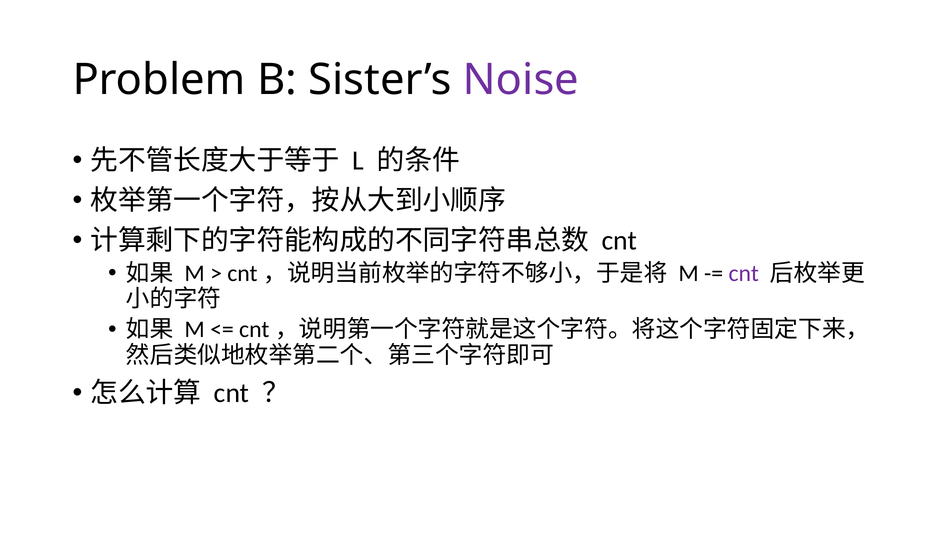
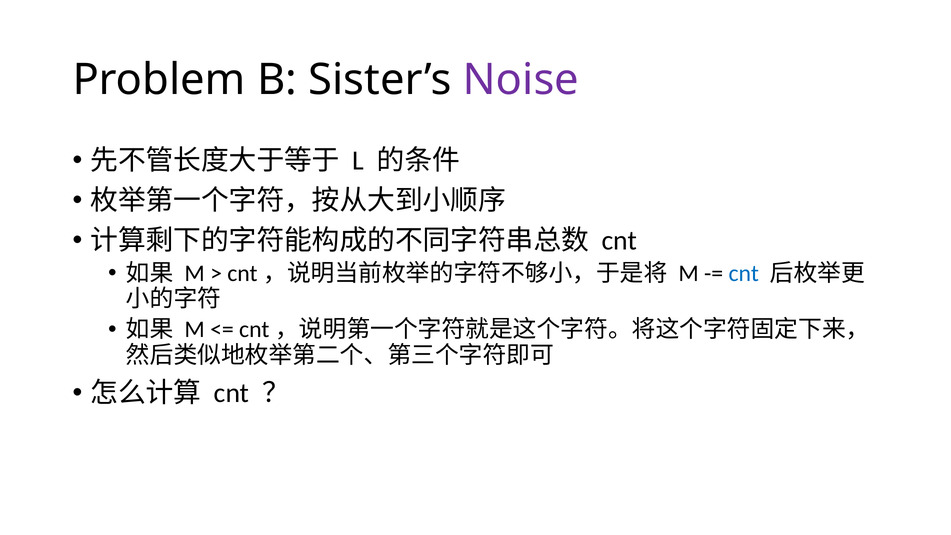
cnt at (744, 273) colour: purple -> blue
